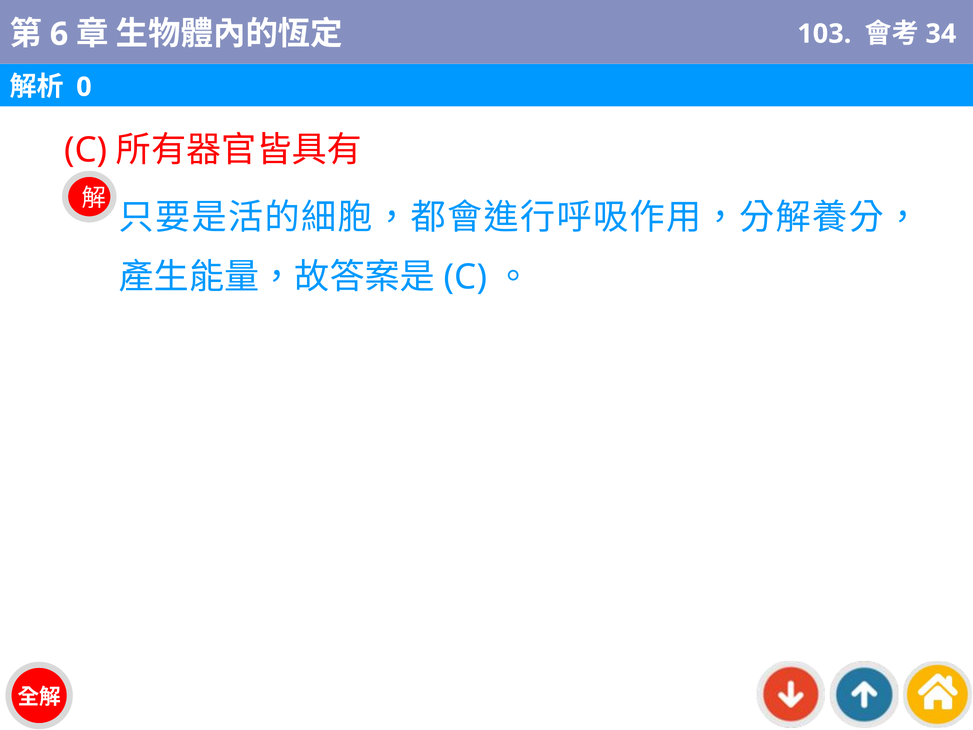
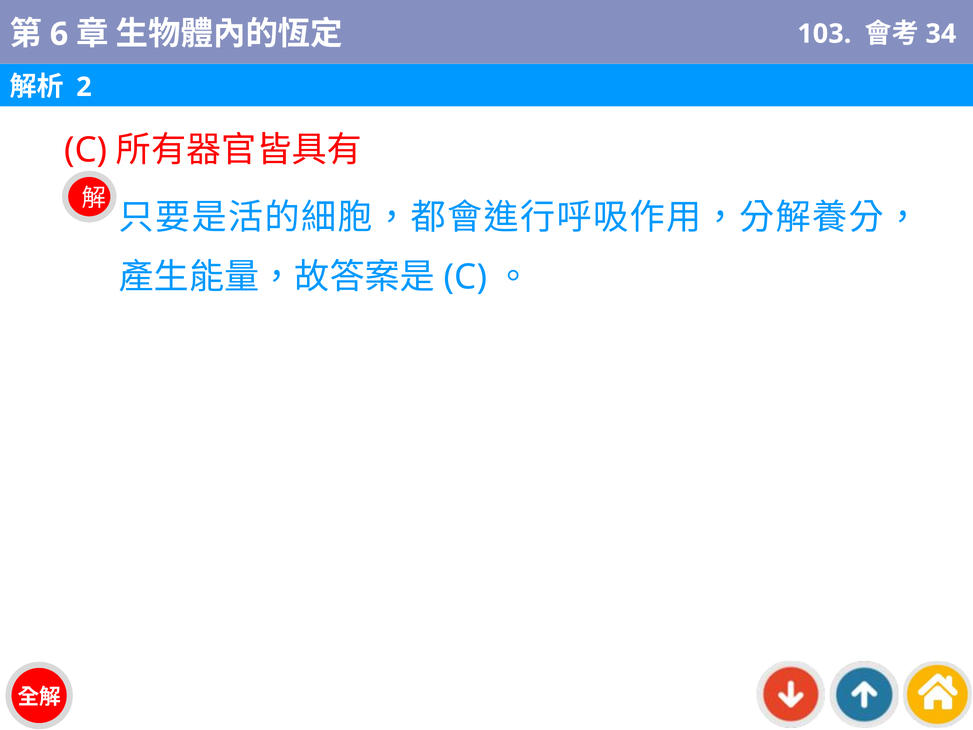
0: 0 -> 2
